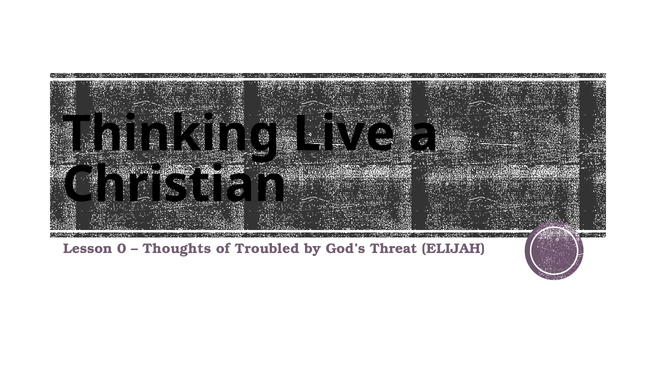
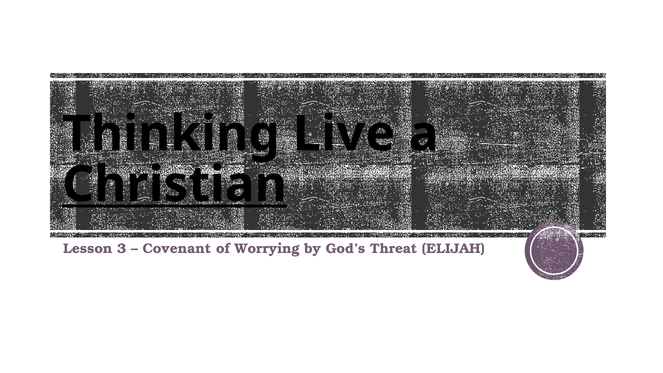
Christian underline: none -> present
0: 0 -> 3
Thoughts: Thoughts -> Covenant
Troubled: Troubled -> Worrying
